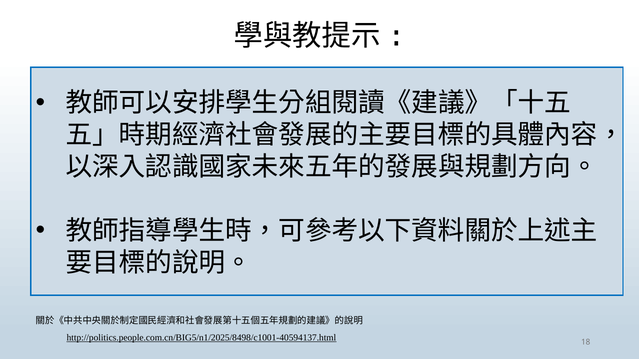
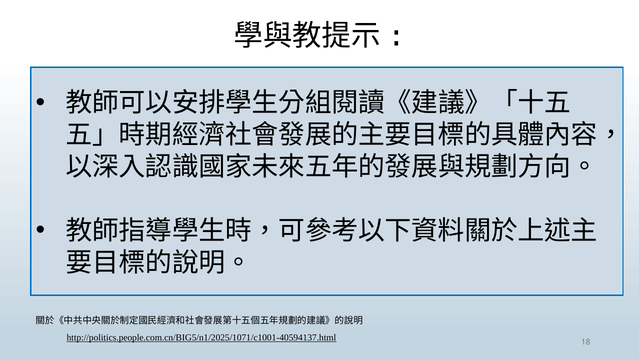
http://politics.people.com.cn/BIG5/n1/2025/8498/c1001-40594137.html: http://politics.people.com.cn/BIG5/n1/2025/8498/c1001-40594137.html -> http://politics.people.com.cn/BIG5/n1/2025/1071/c1001-40594137.html
